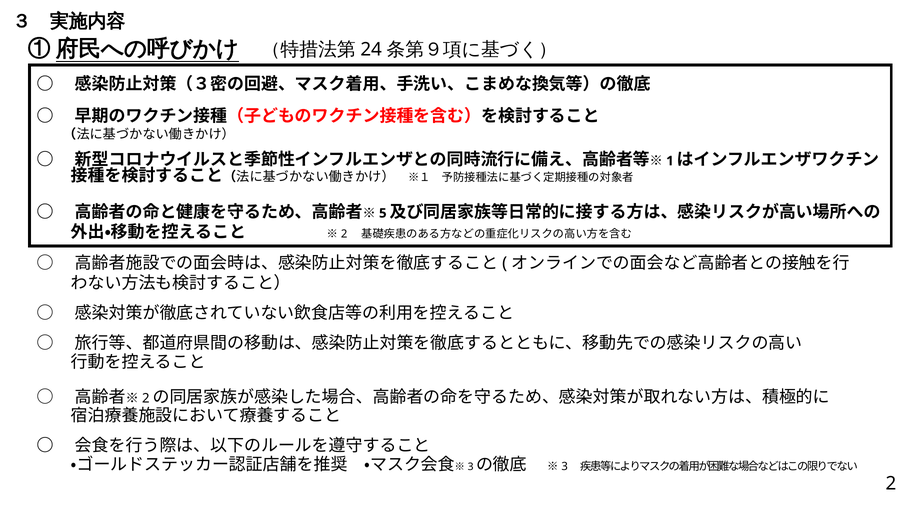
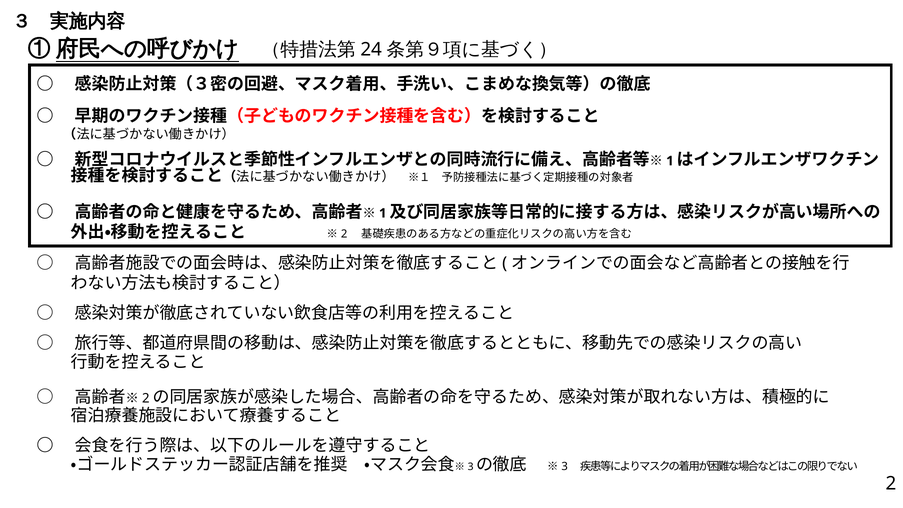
5 at (383, 213): 5 -> 1
